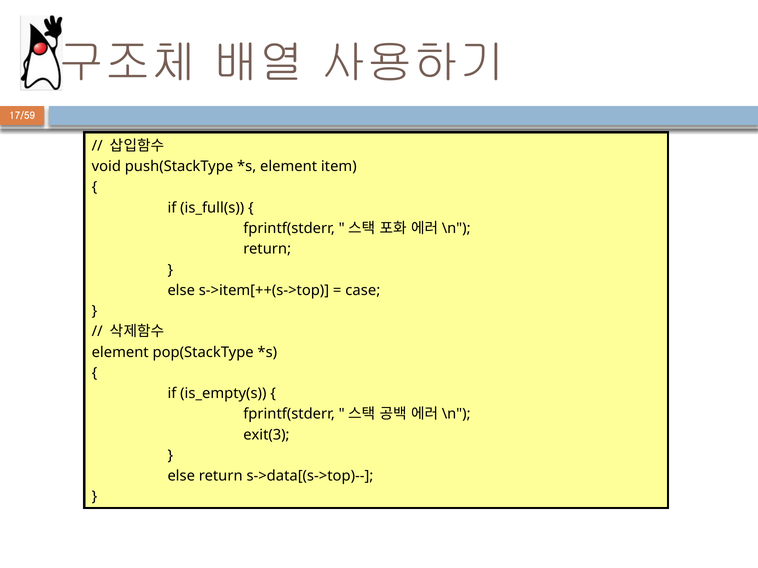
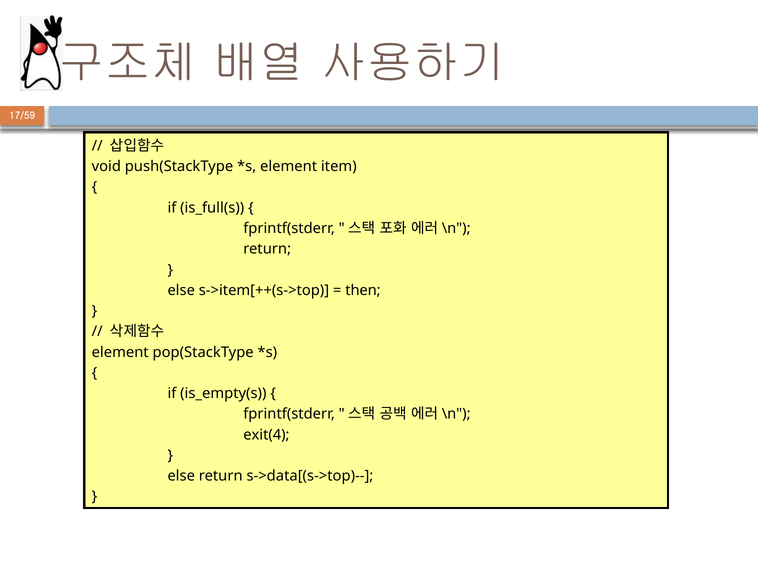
case: case -> then
exit(3: exit(3 -> exit(4
